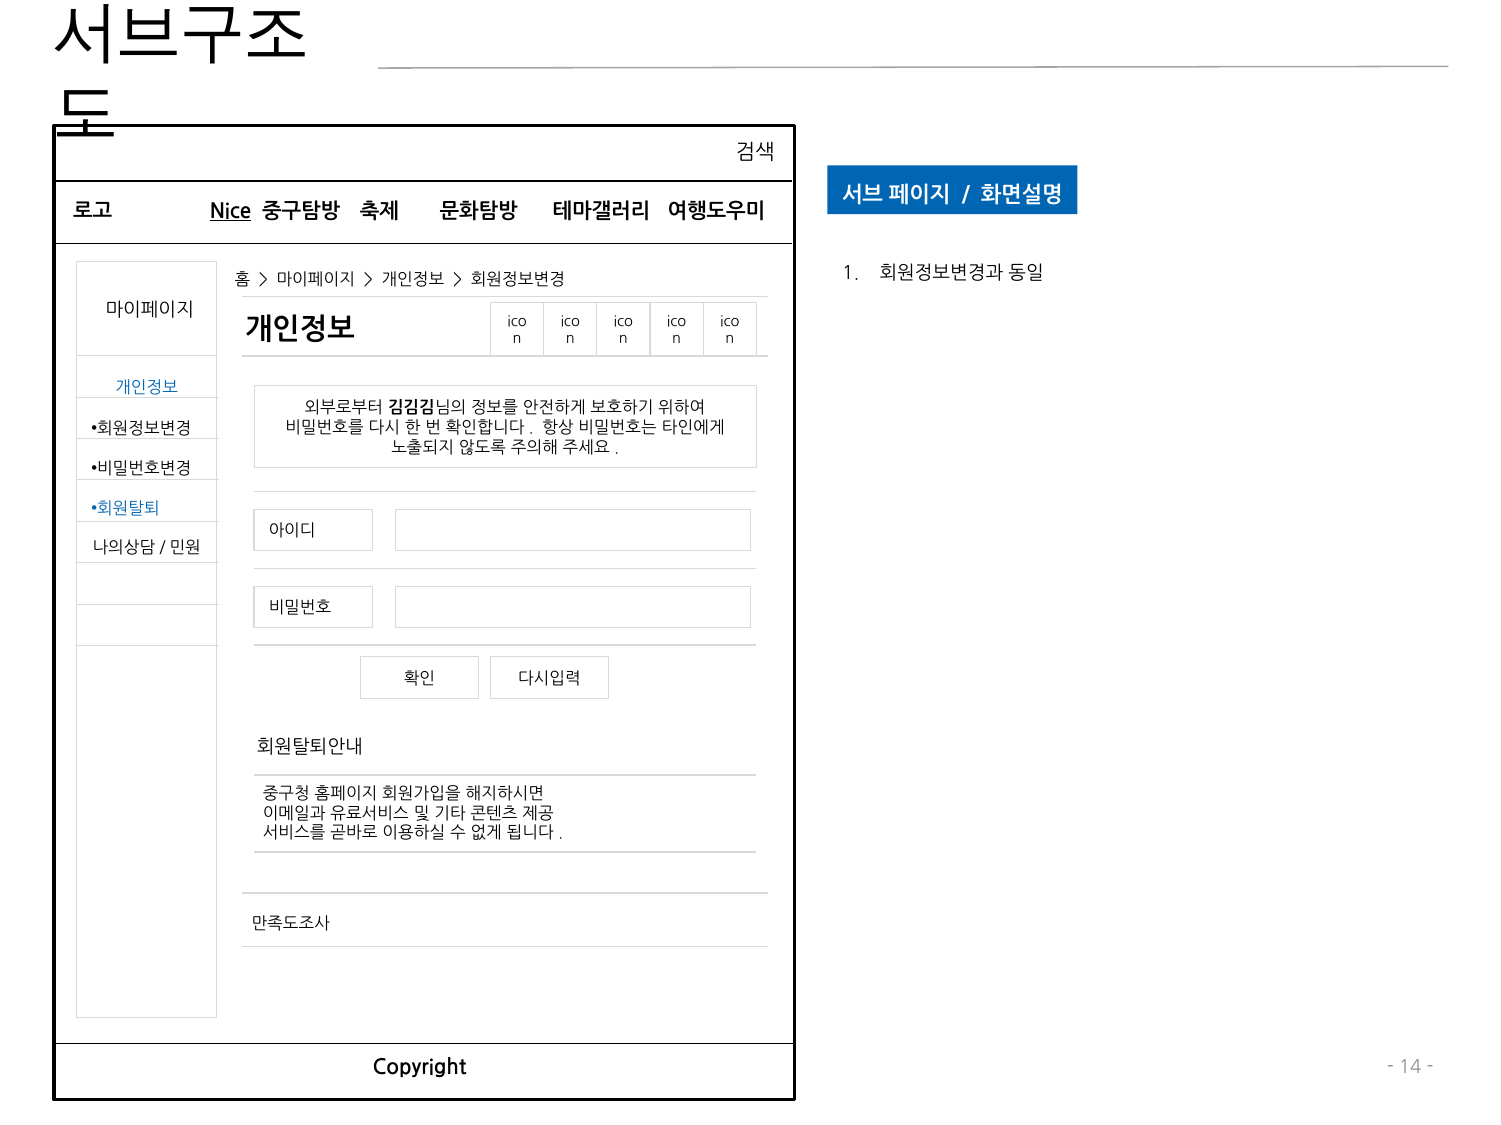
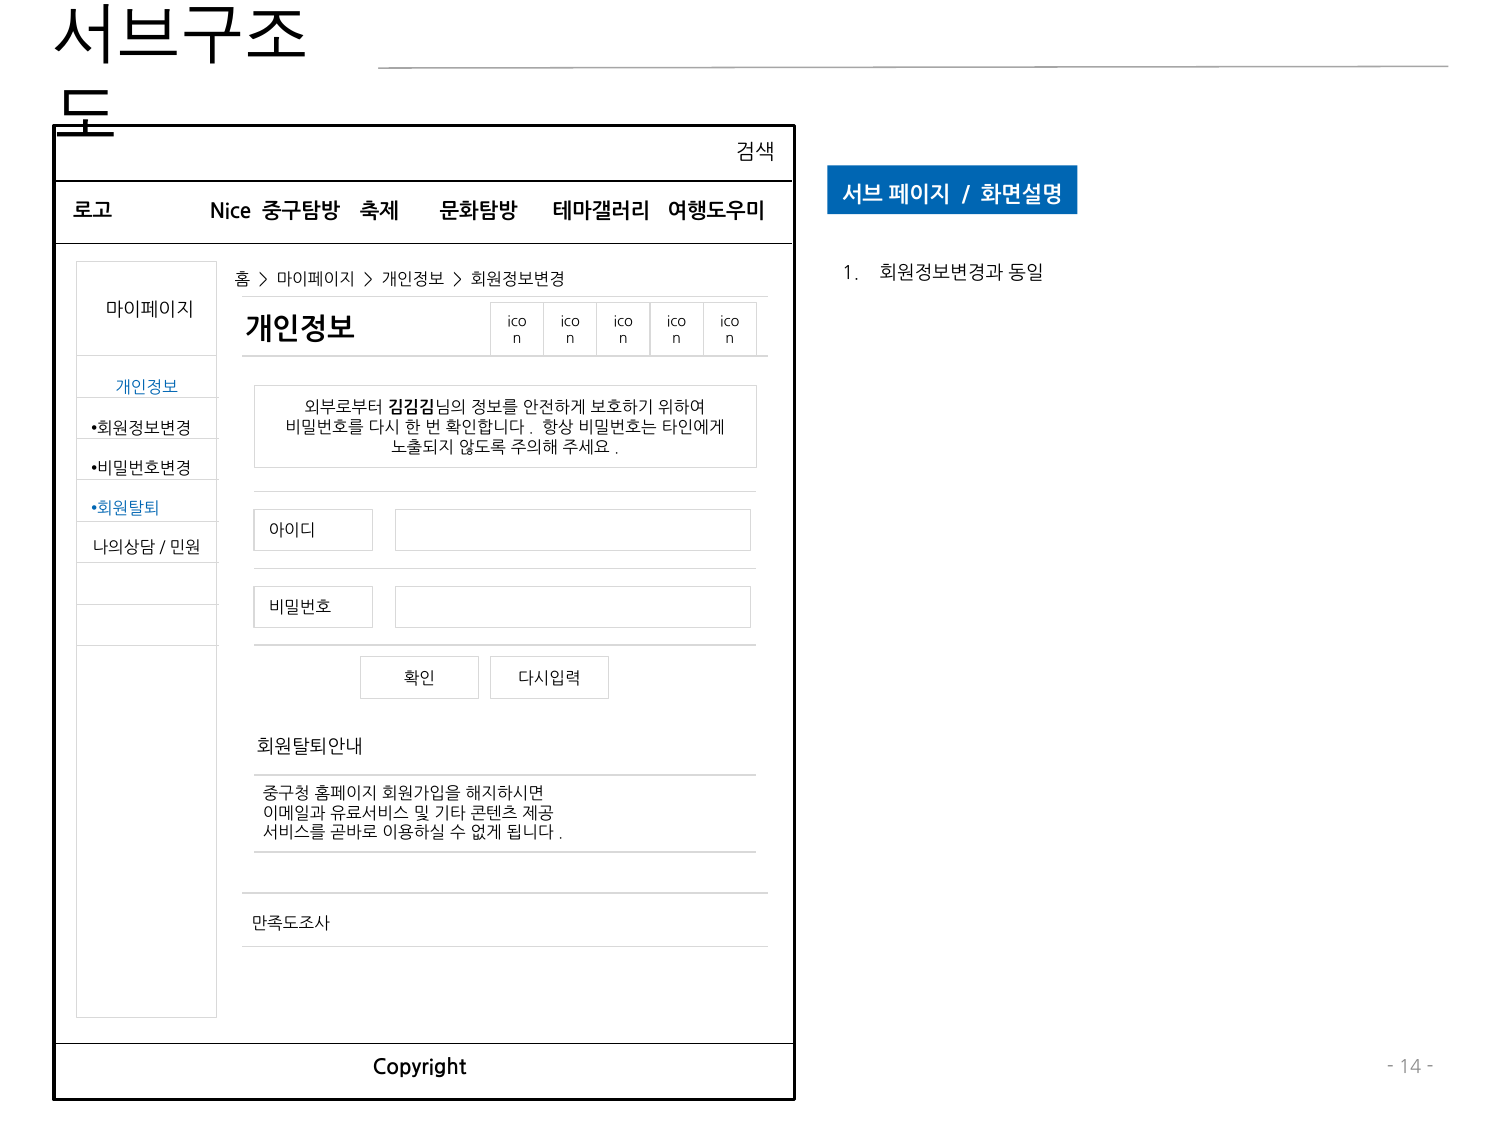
Nice underline: present -> none
